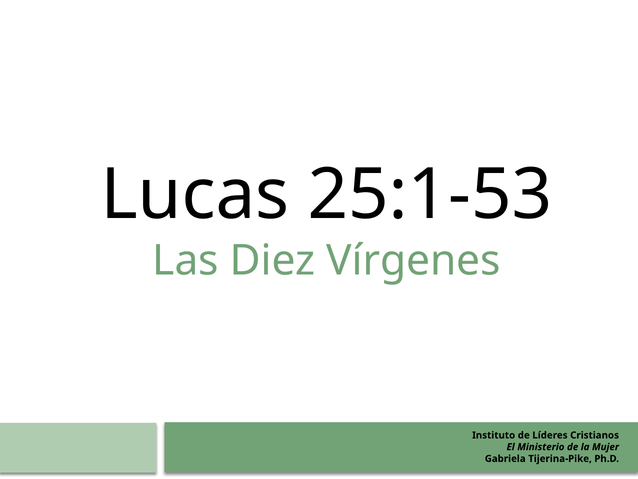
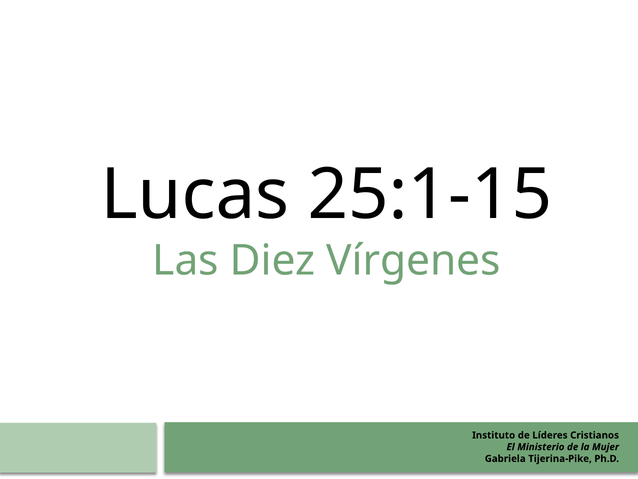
25:1-53: 25:1-53 -> 25:1-15
